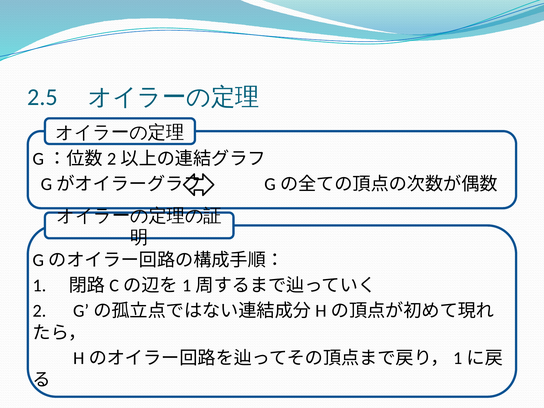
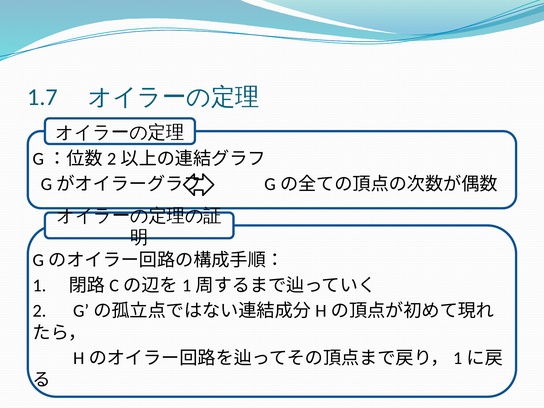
2.5: 2.5 -> 1.7
